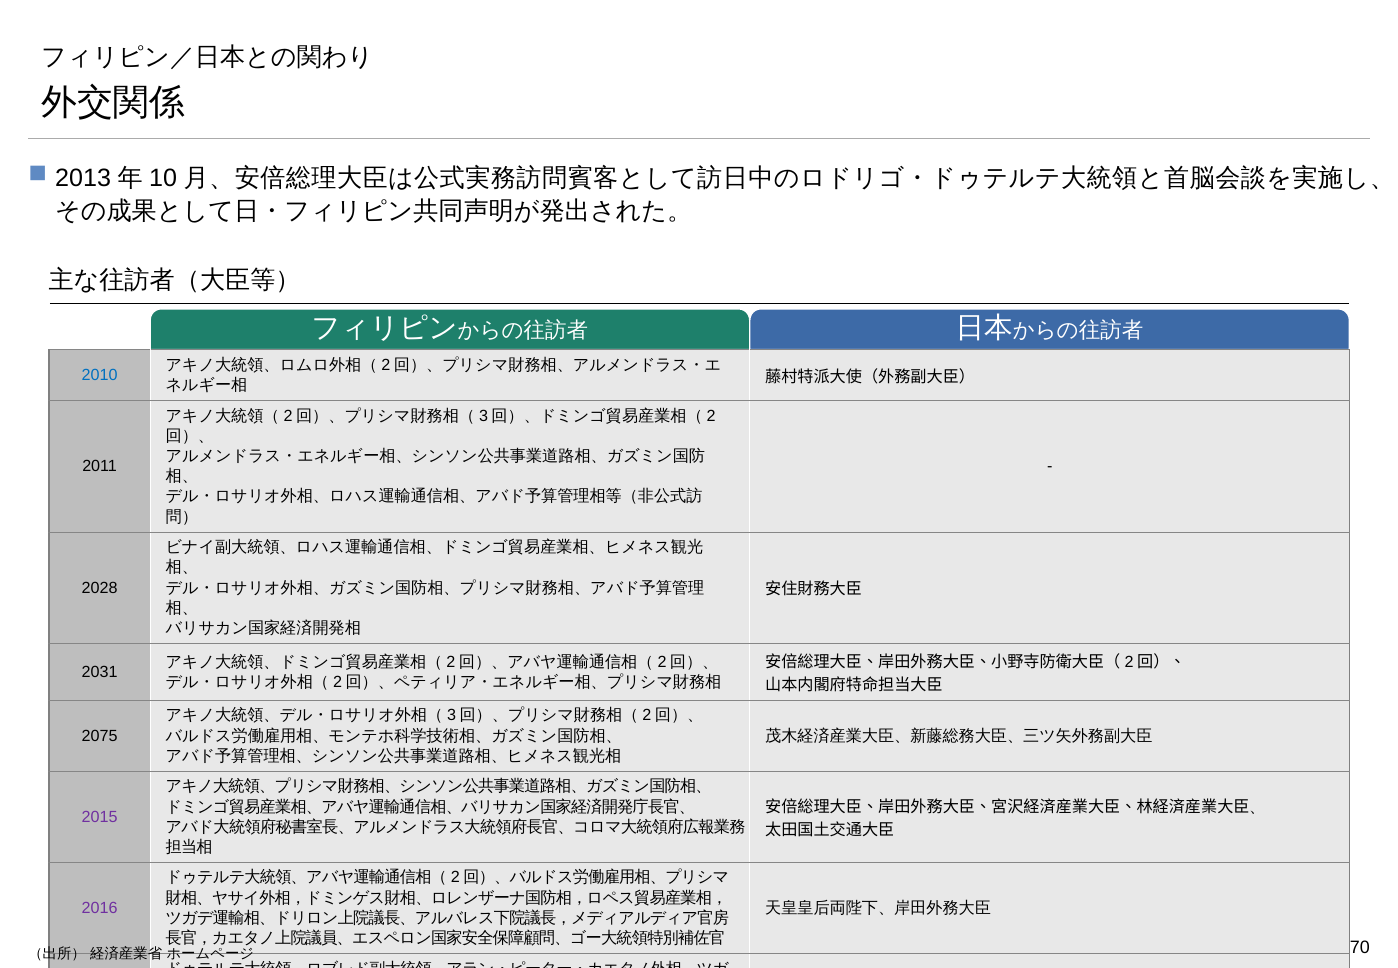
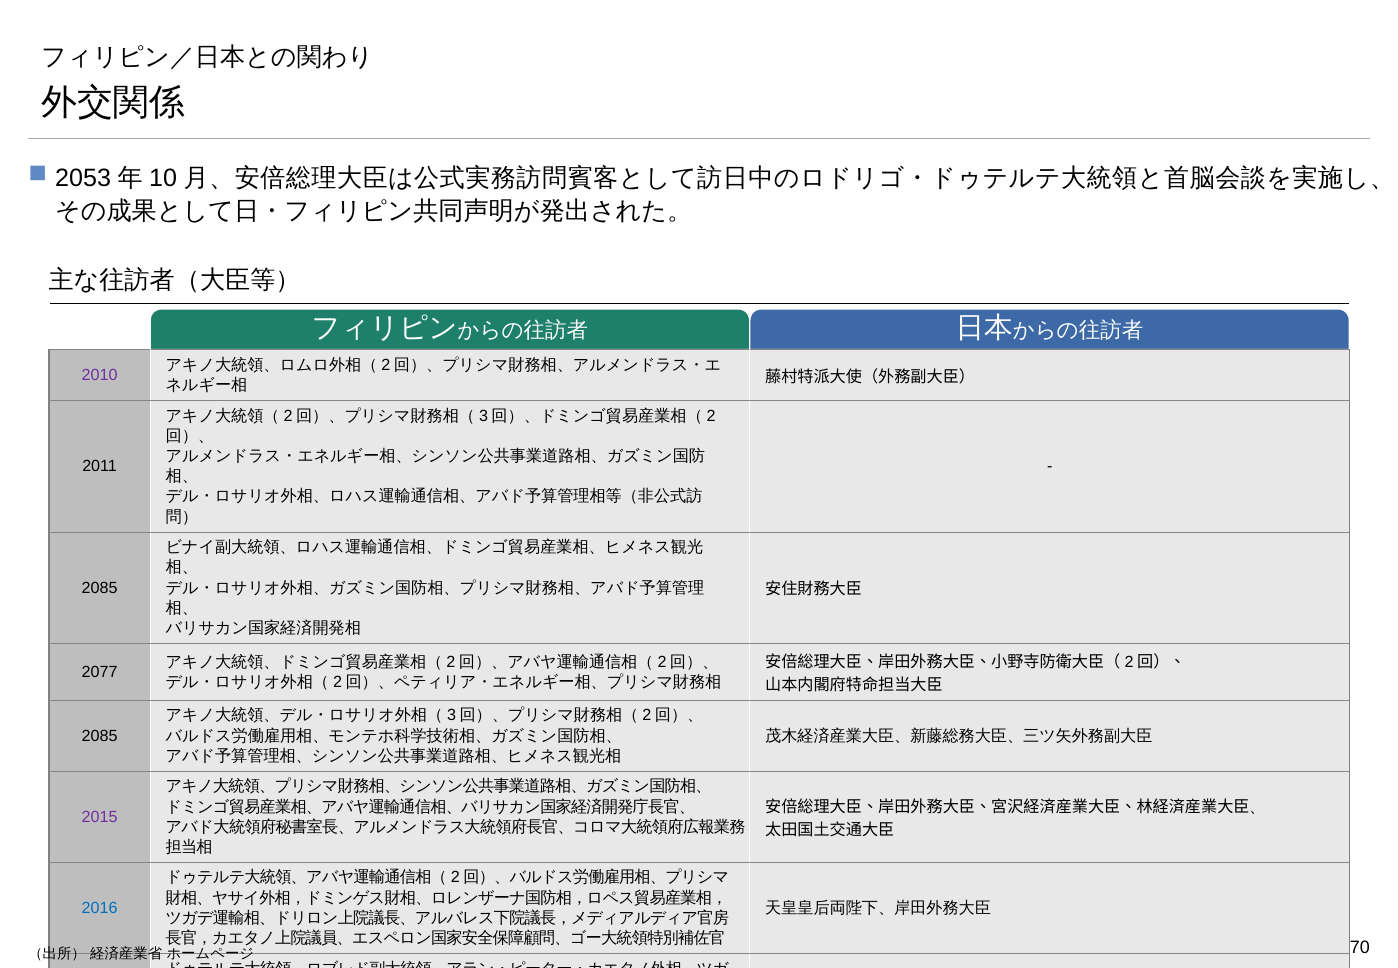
2013: 2013 -> 2053
2010 colour: blue -> purple
2028 at (100, 588): 2028 -> 2085
2031: 2031 -> 2077
2075 at (100, 736): 2075 -> 2085
2016 colour: purple -> blue
